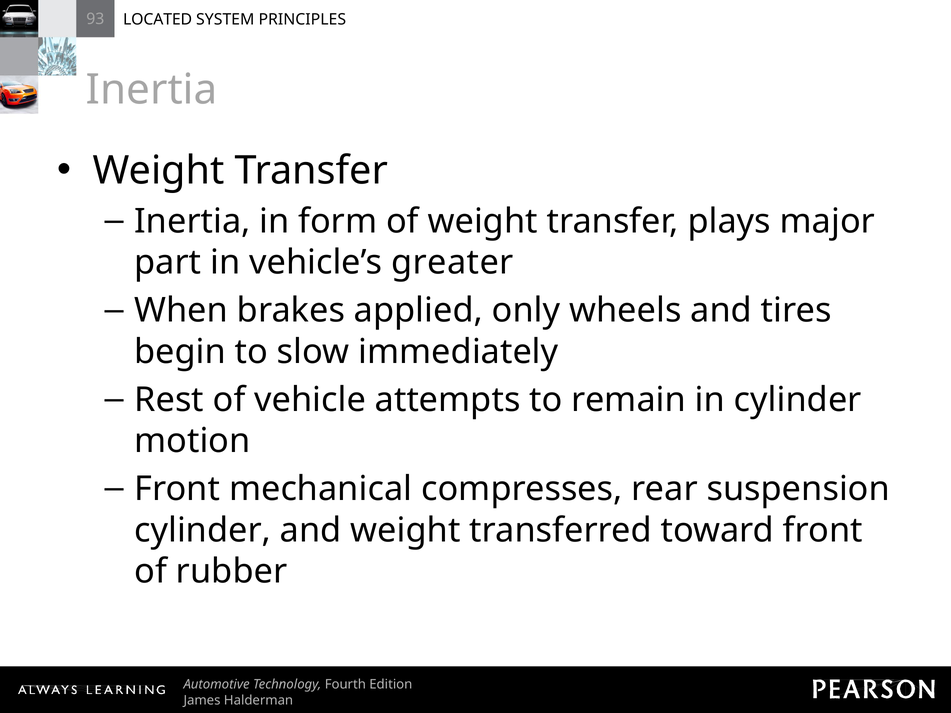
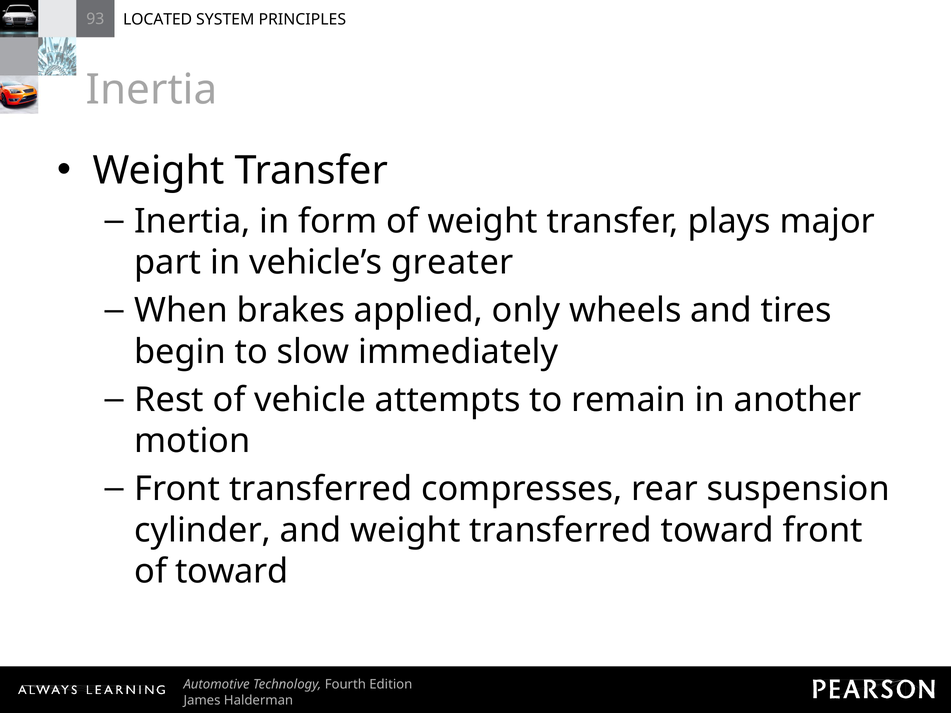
in cylinder: cylinder -> another
Front mechanical: mechanical -> transferred
of rubber: rubber -> toward
